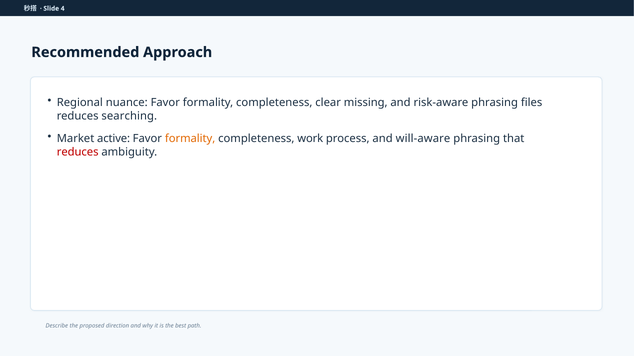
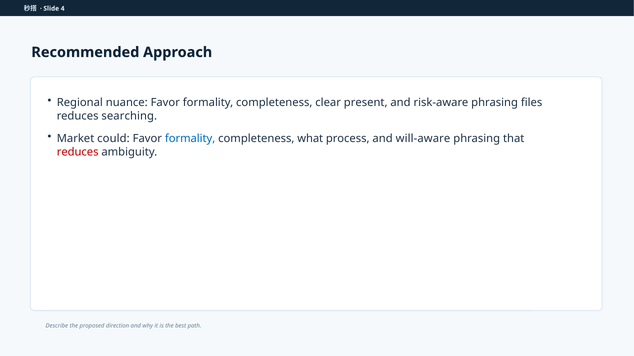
missing: missing -> present
active: active -> could
formality at (190, 139) colour: orange -> blue
work: work -> what
